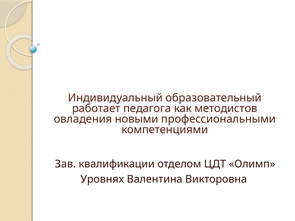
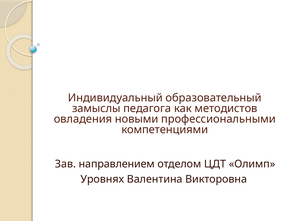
работает: работает -> замыслы
квалификации: квалификации -> направлением
